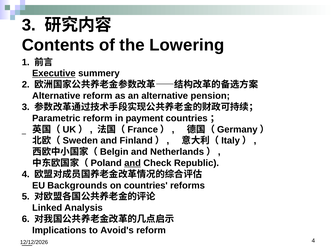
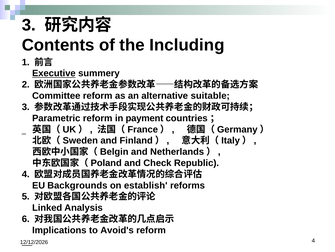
Lowering: Lowering -> Including
Alternative at (56, 96): Alternative -> Committee
pension: pension -> suitable
and at (133, 163) underline: present -> none
on countries: countries -> establish
